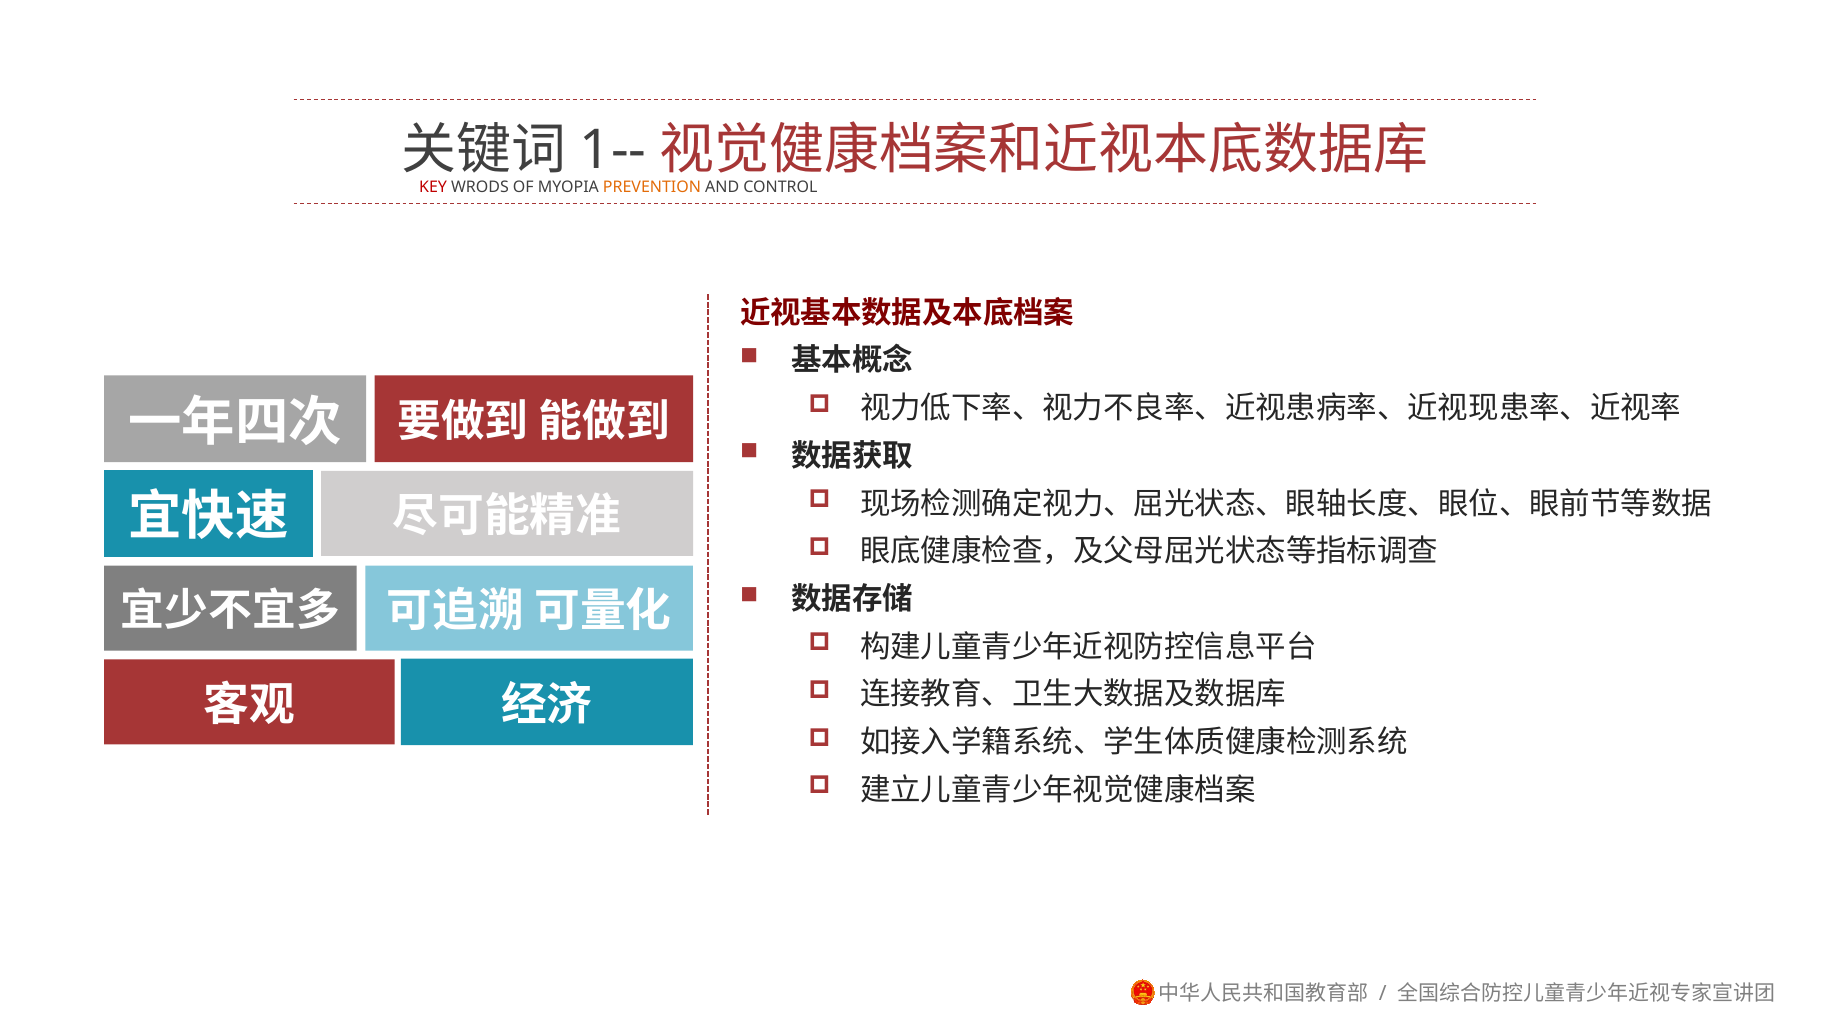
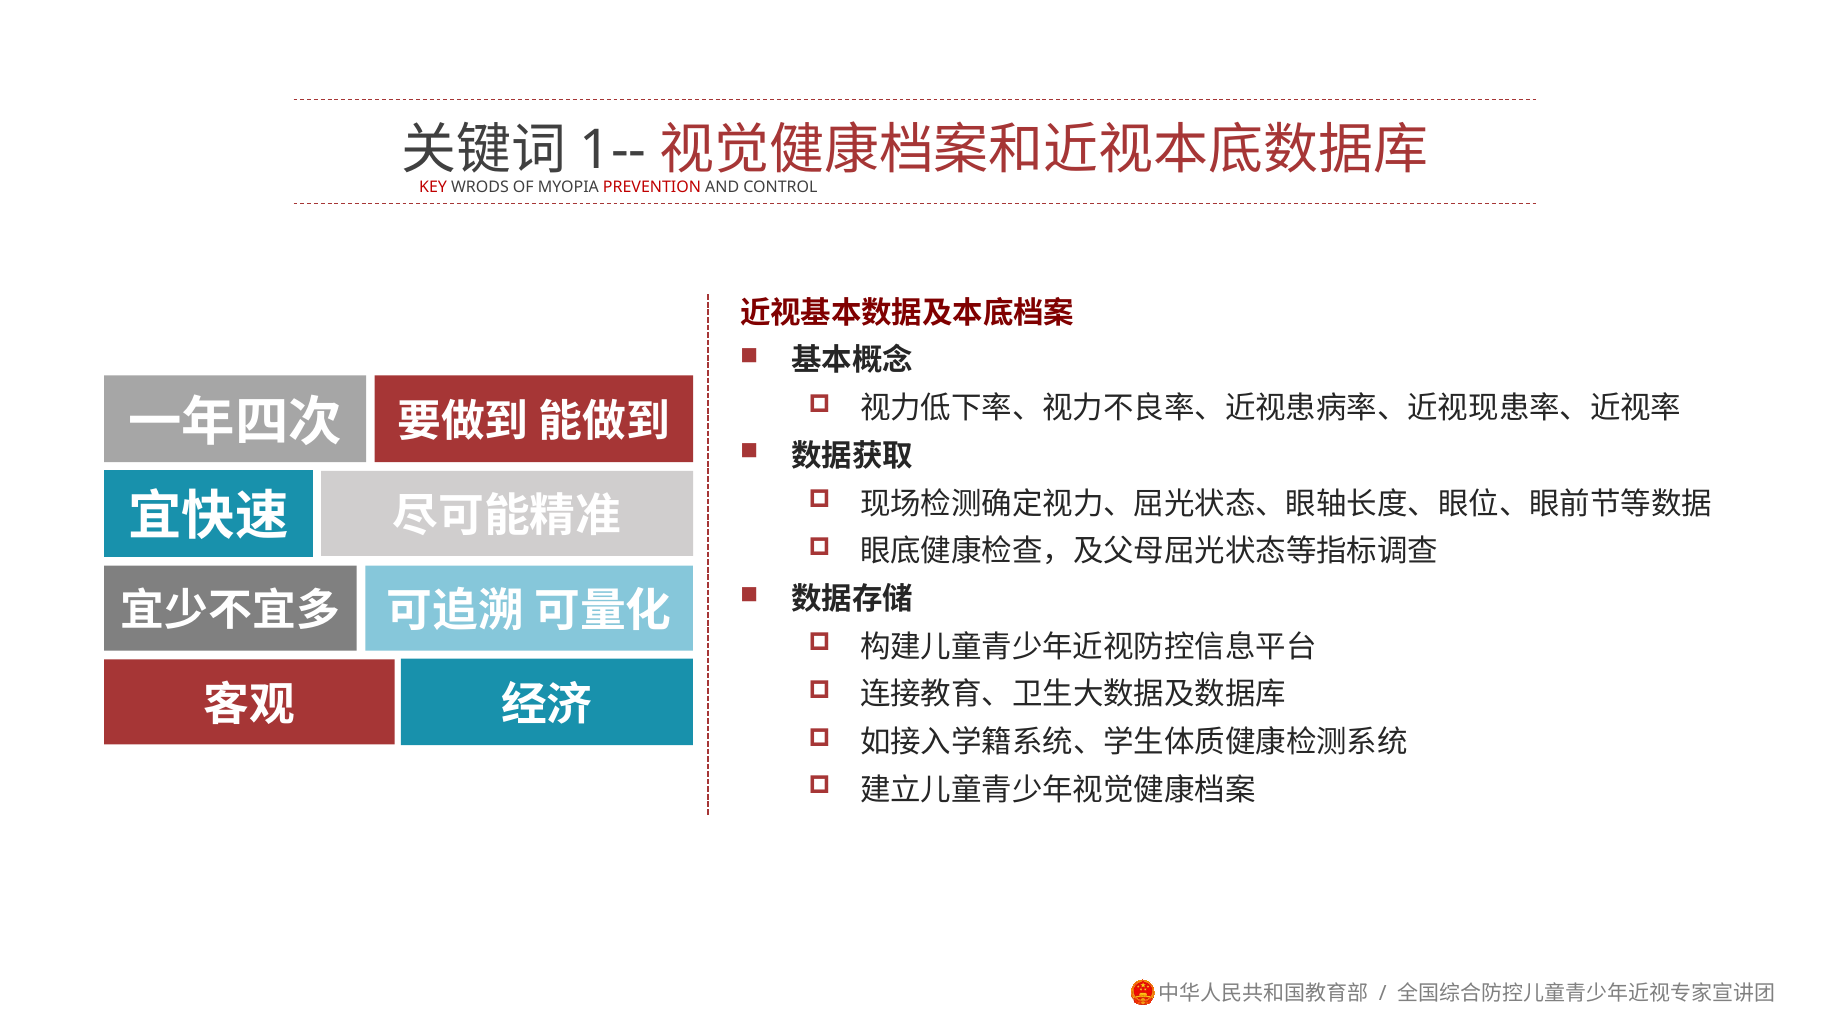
PREVENTION colour: orange -> red
